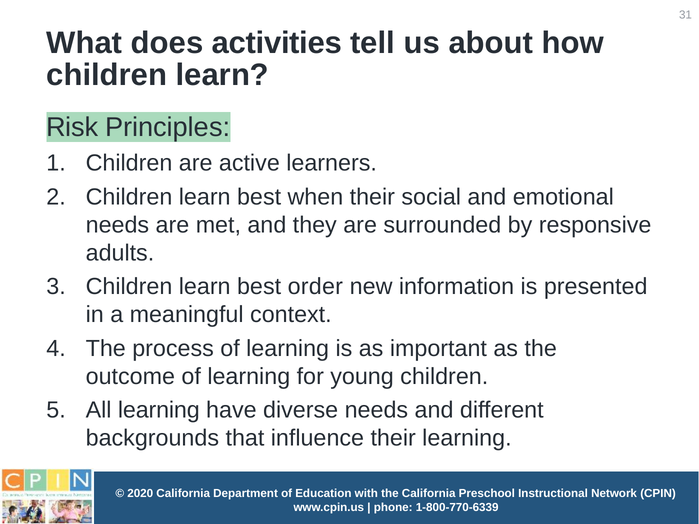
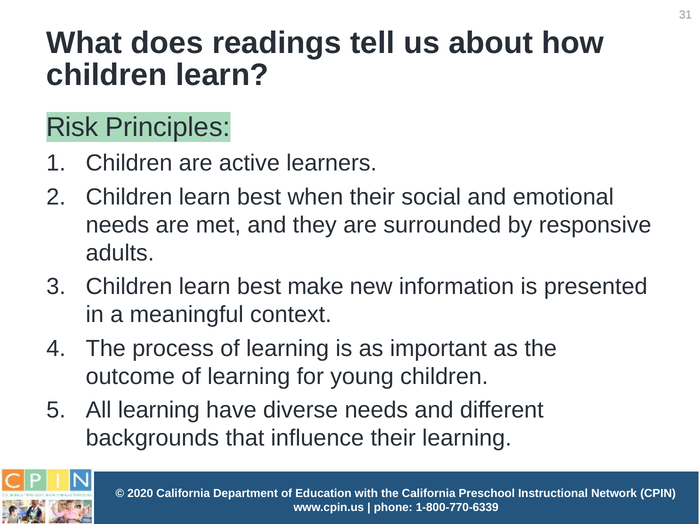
activities: activities -> readings
order: order -> make
